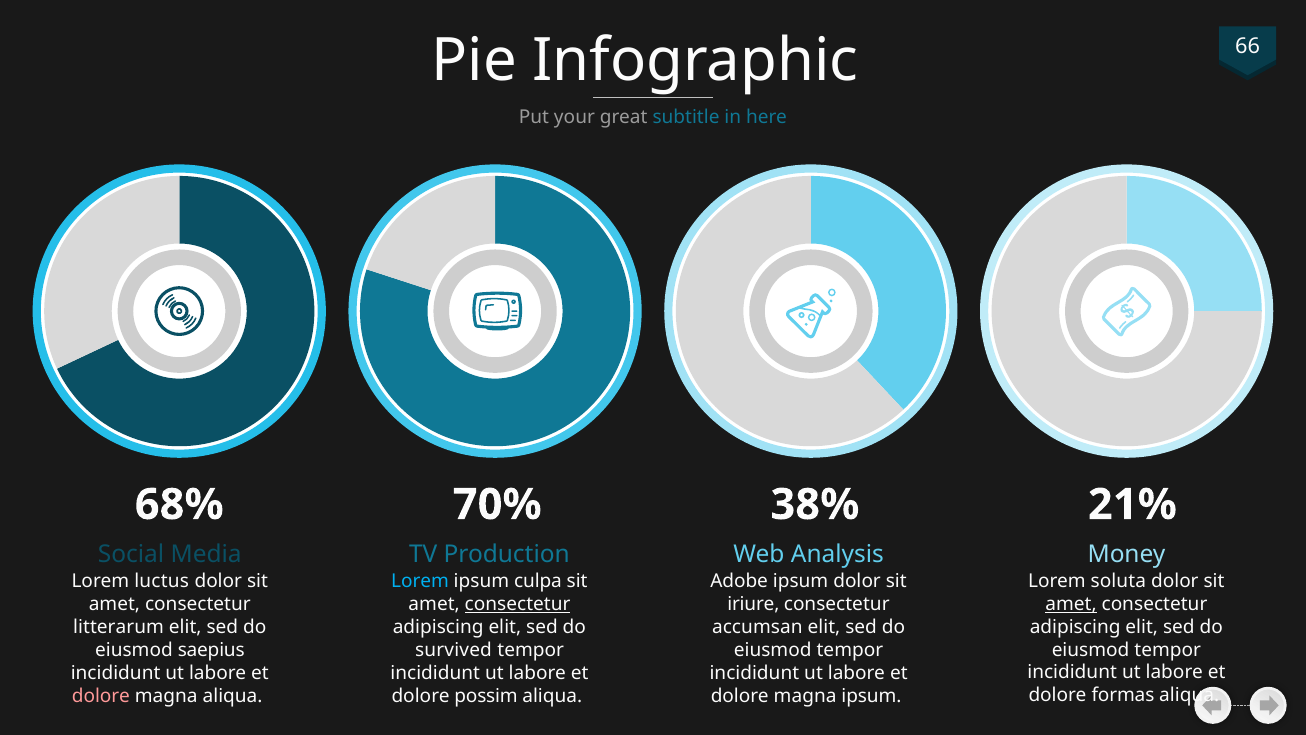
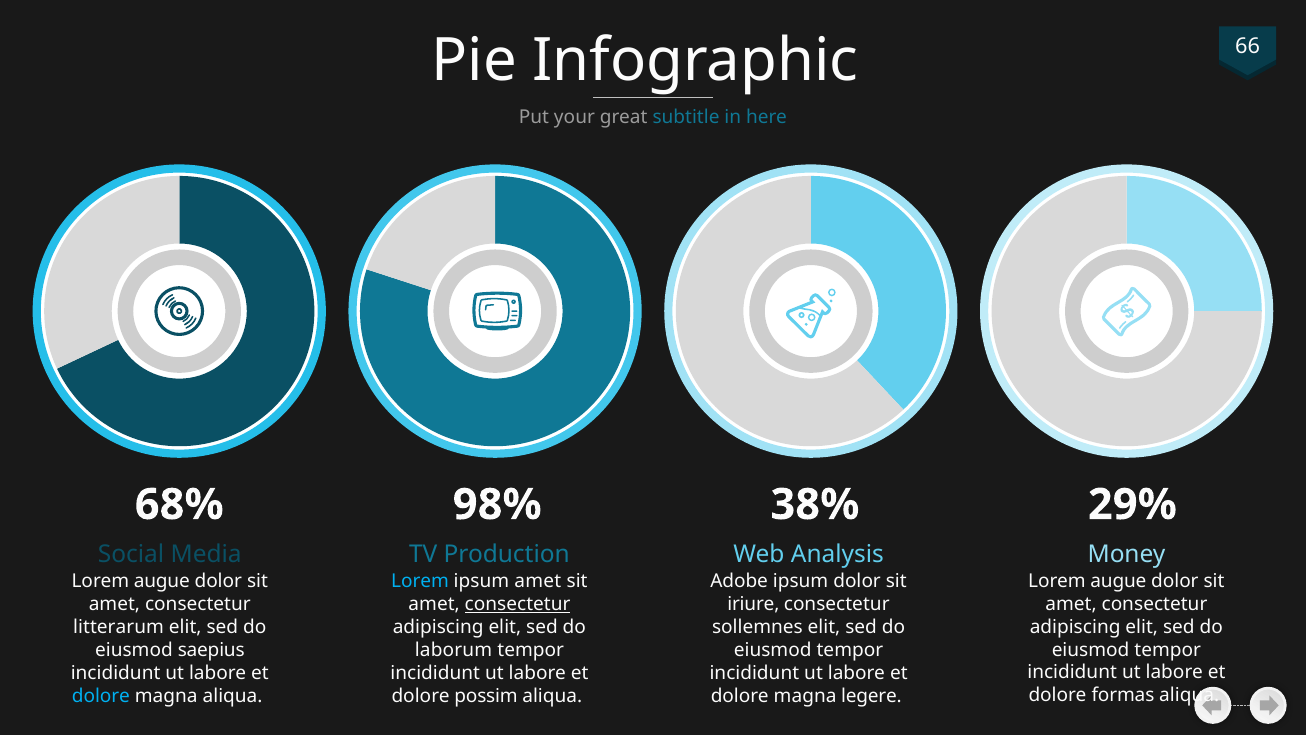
70%: 70% -> 98%
21%: 21% -> 29%
soluta at (1118, 581): soluta -> augue
luctus at (162, 581): luctus -> augue
ipsum culpa: culpa -> amet
amet at (1071, 604) underline: present -> none
accumsan: accumsan -> sollemnes
survived: survived -> laborum
dolore at (101, 696) colour: pink -> light blue
magna ipsum: ipsum -> legere
